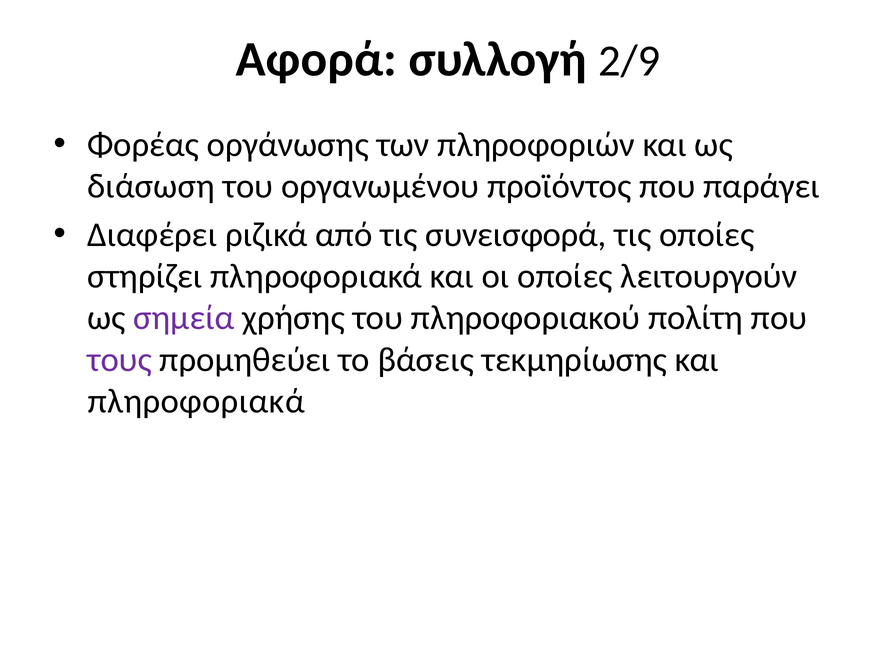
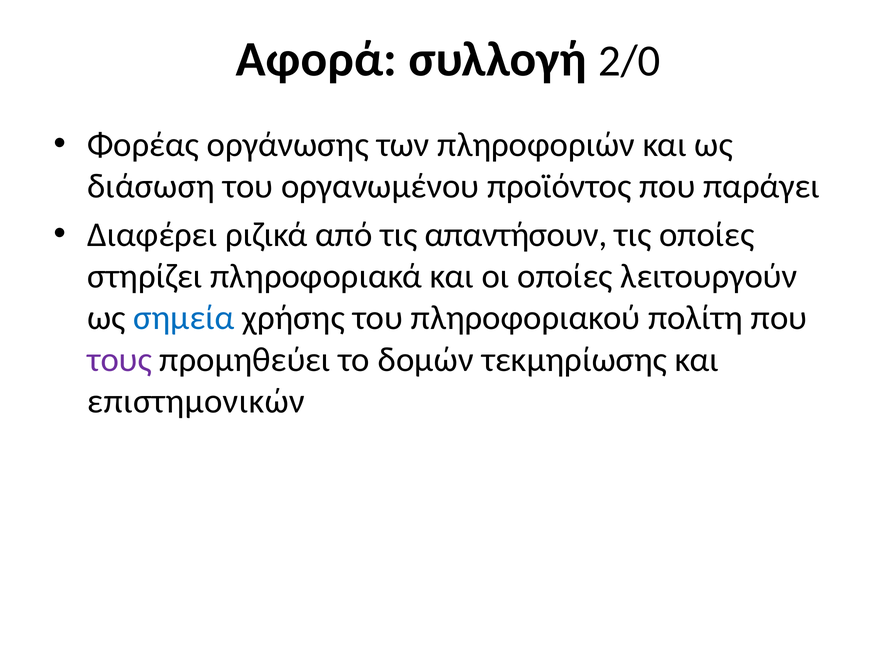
2/9: 2/9 -> 2/0
συνεισφορά: συνεισφορά -> απαντήσουν
σημεία colour: purple -> blue
βάσεις: βάσεις -> δομών
πληροφοριακά at (196, 401): πληροφοριακά -> επιστημονικών
